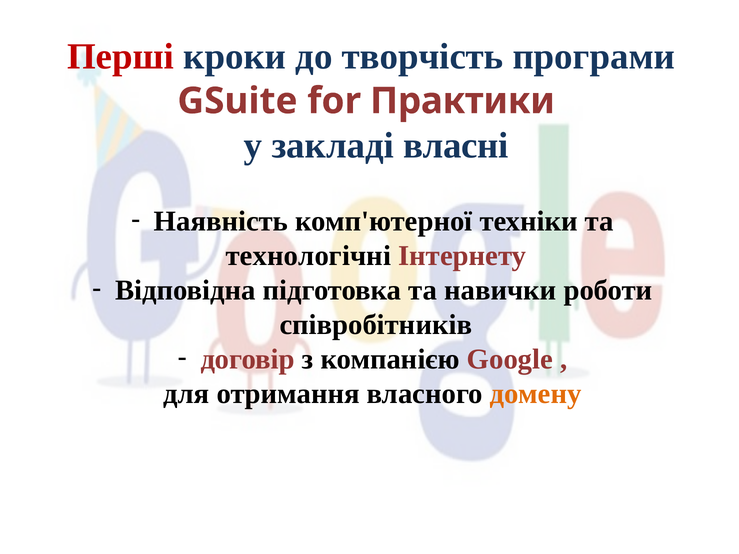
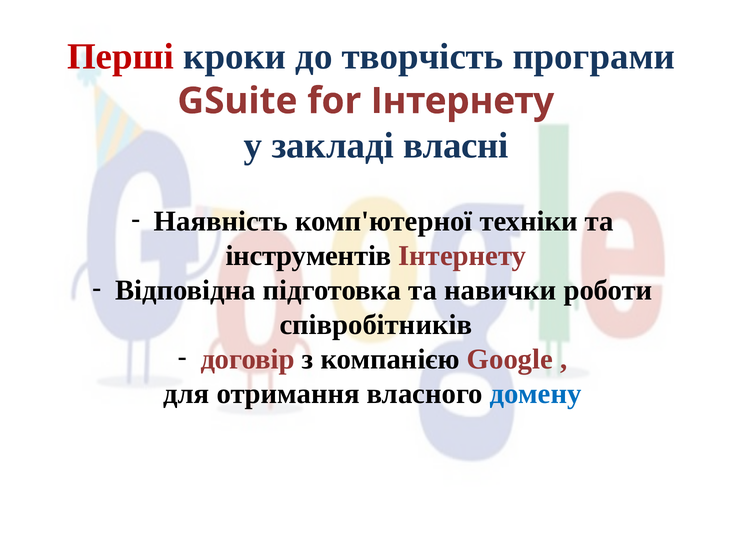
for Практики: Практики -> Інтернету
технологічні: технологічні -> інструментів
домену colour: orange -> blue
